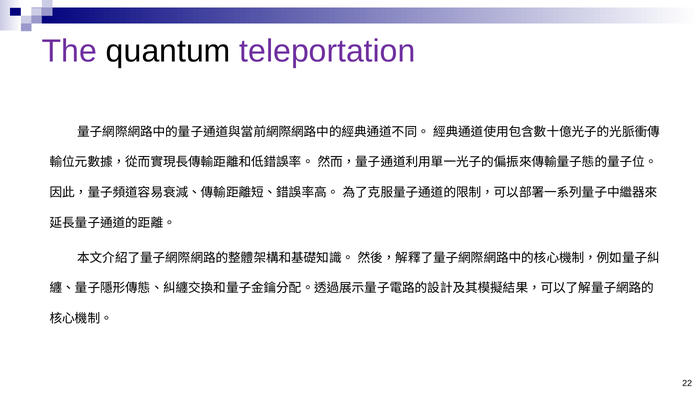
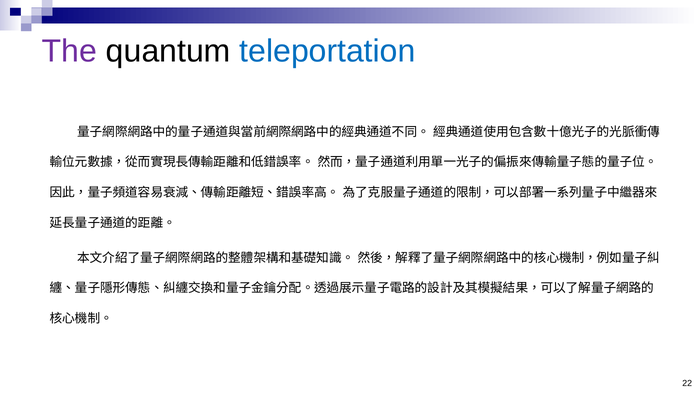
teleportation colour: purple -> blue
